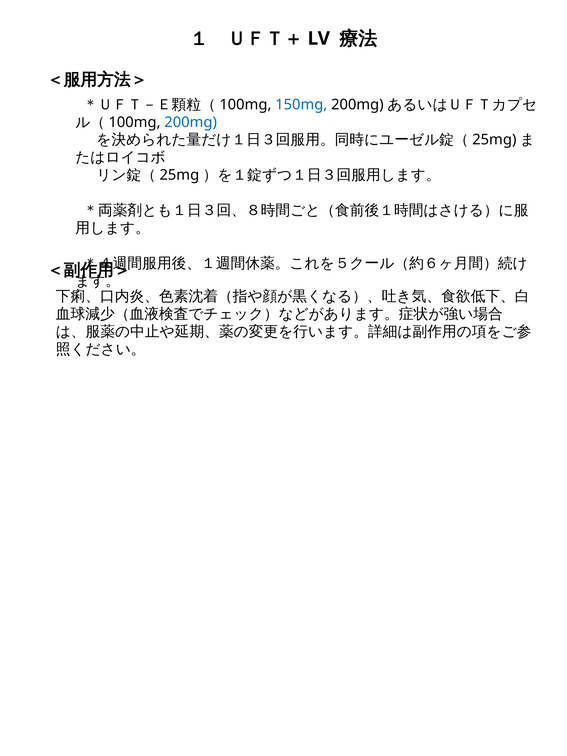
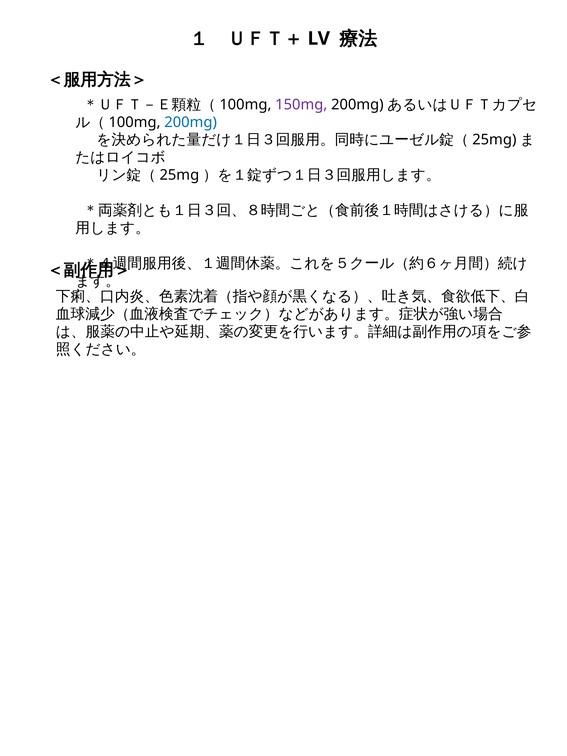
150mg colour: blue -> purple
